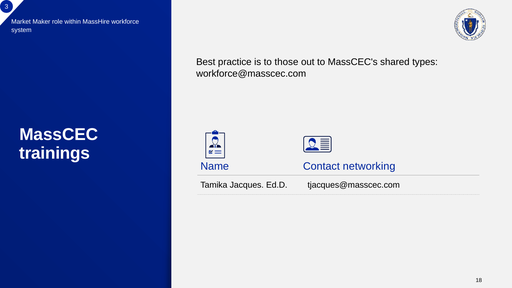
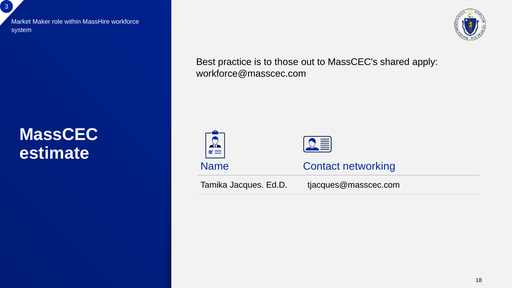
types: types -> apply
trainings: trainings -> estimate
